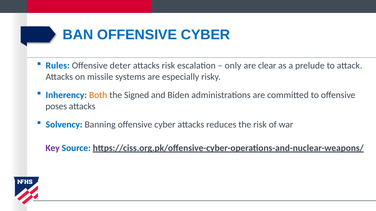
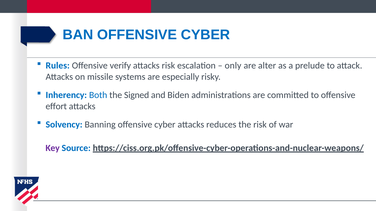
deter: deter -> verify
clear: clear -> alter
Both colour: orange -> blue
poses: poses -> effort
